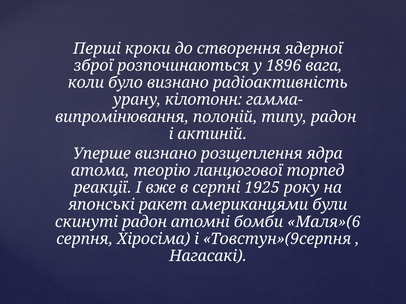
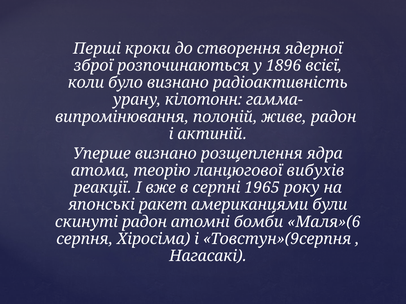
вага: вага -> всієї
типу: типу -> живе
торпед: торпед -> вибухів
1925: 1925 -> 1965
